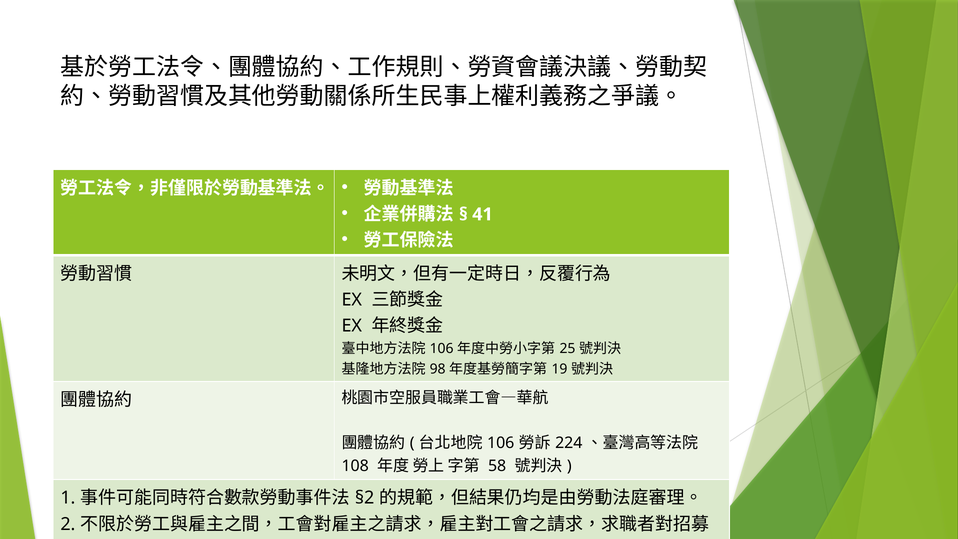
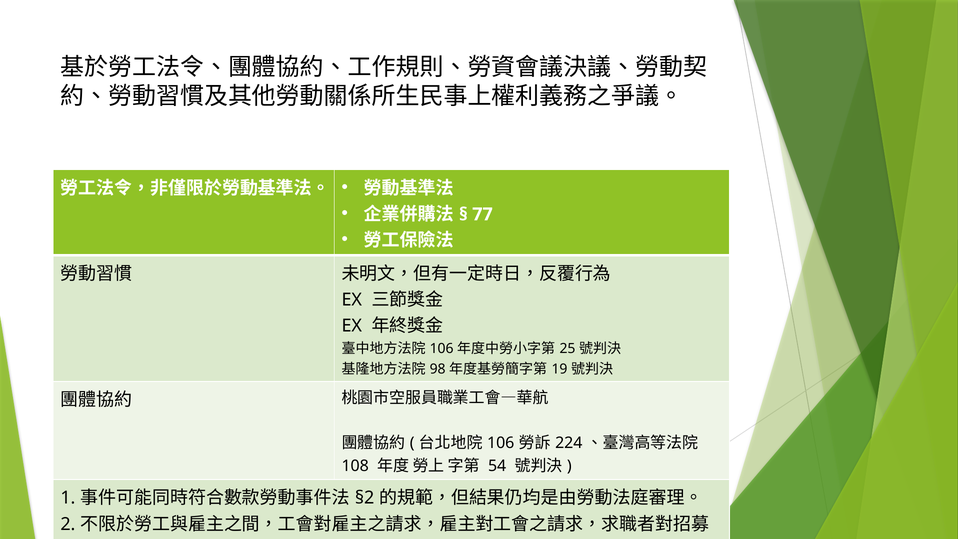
41: 41 -> 77
58: 58 -> 54
